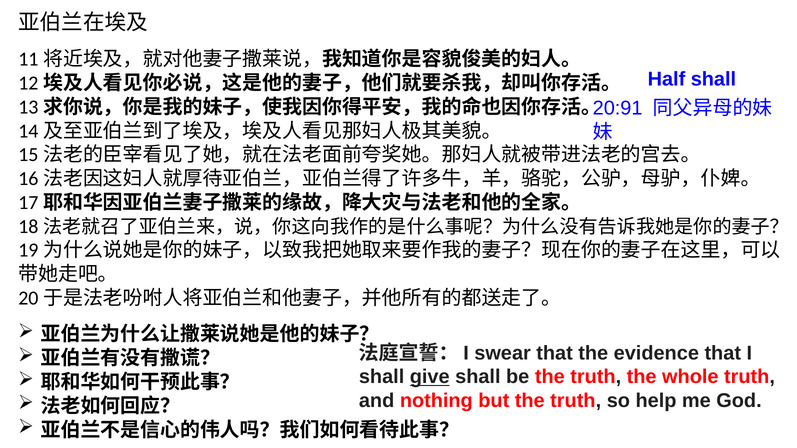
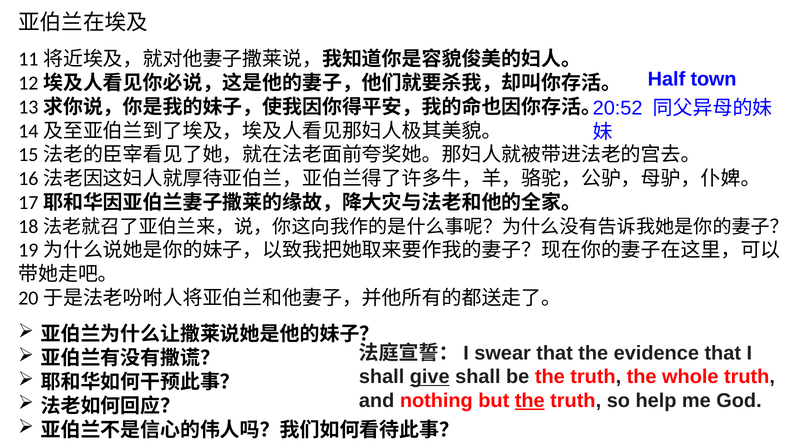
Half shall: shall -> town
20:91: 20:91 -> 20:52
the at (530, 401) underline: none -> present
